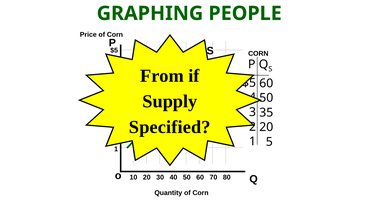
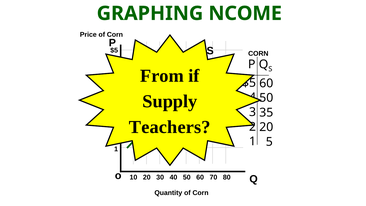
PEOPLE: PEOPLE -> NCOME
Specified: Specified -> Teachers
